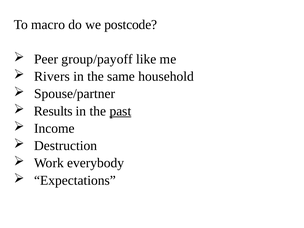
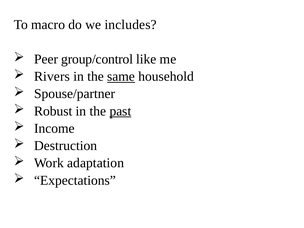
postcode: postcode -> includes
group/payoff: group/payoff -> group/control
same underline: none -> present
Results: Results -> Robust
everybody: everybody -> adaptation
